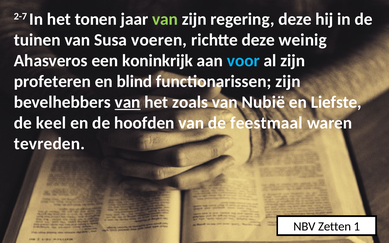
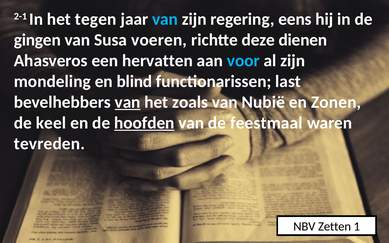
2-7: 2-7 -> 2-1
tonen: tonen -> tegen
van at (165, 19) colour: light green -> light blue
regering deze: deze -> eens
tuinen: tuinen -> gingen
weinig: weinig -> dienen
koninkrijk: koninkrijk -> hervatten
profeteren: profeteren -> mondeling
functionarissen zijn: zijn -> last
Liefste: Liefste -> Zonen
hoofden underline: none -> present
